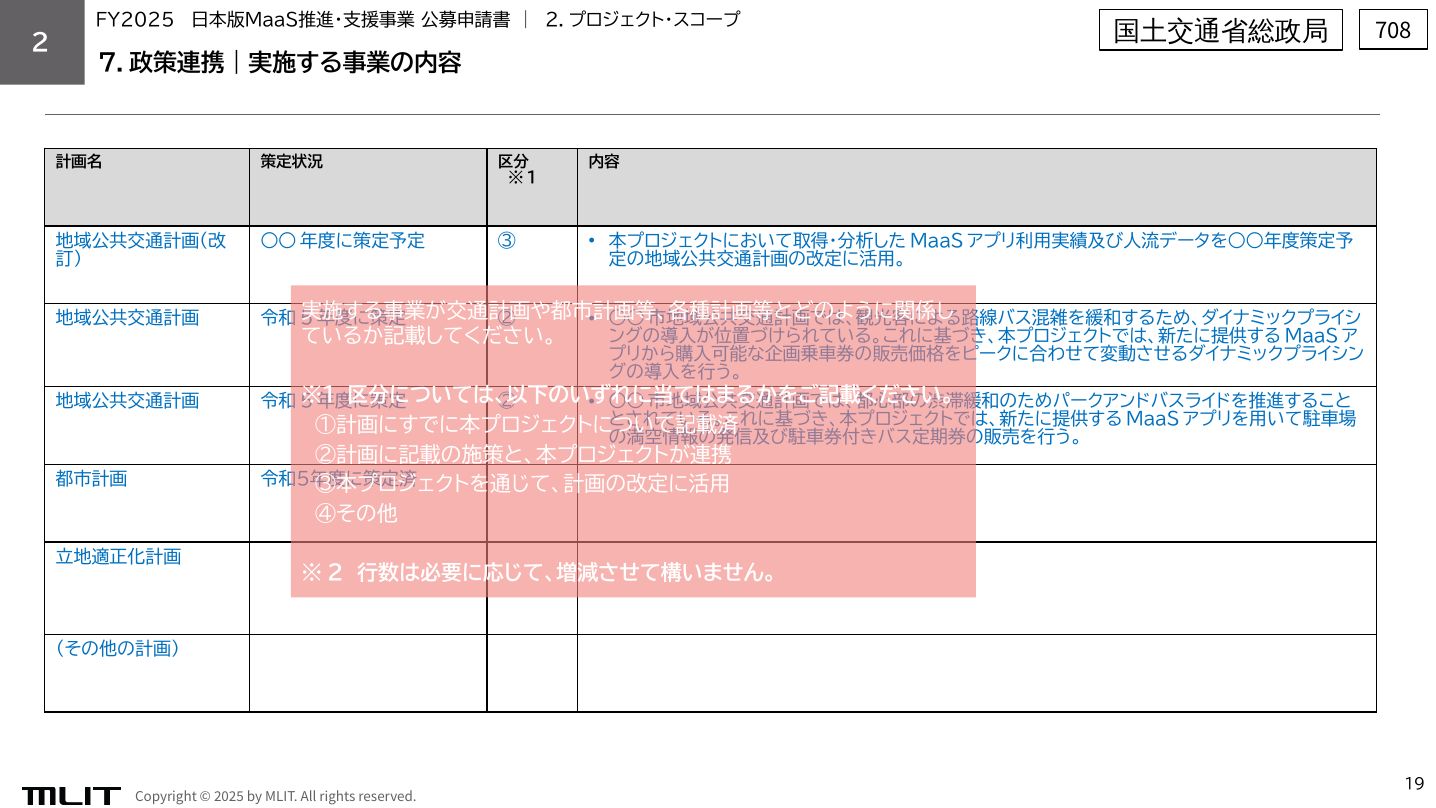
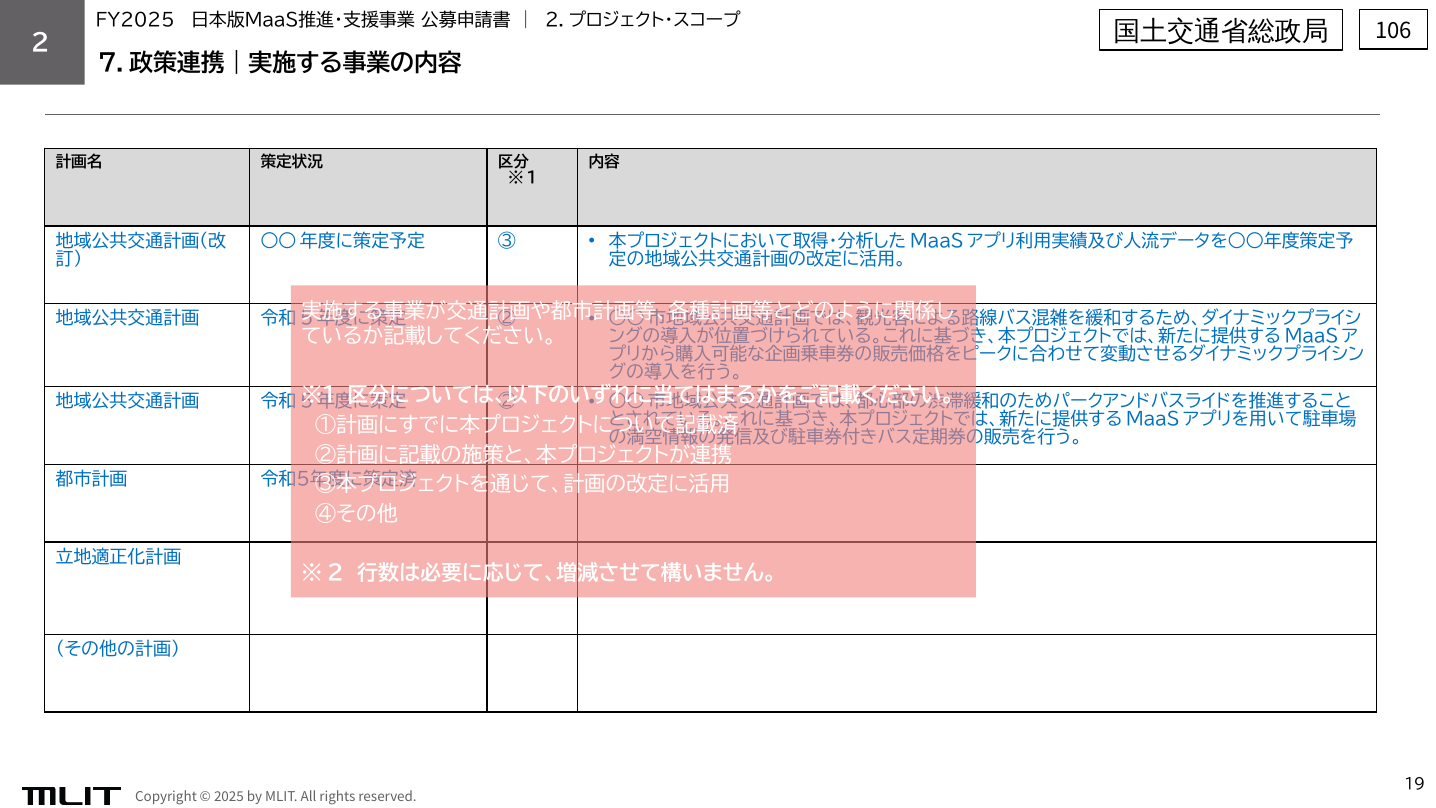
708: 708 -> 106
